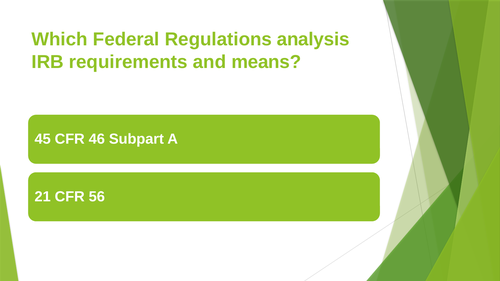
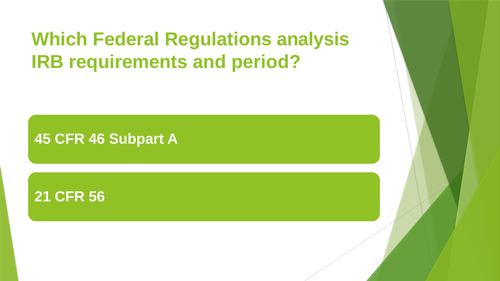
means: means -> period
